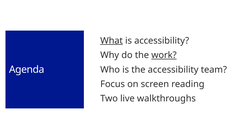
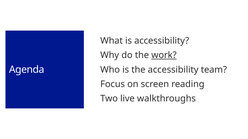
What underline: present -> none
